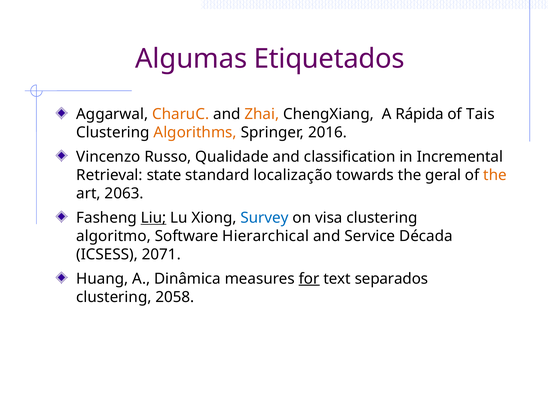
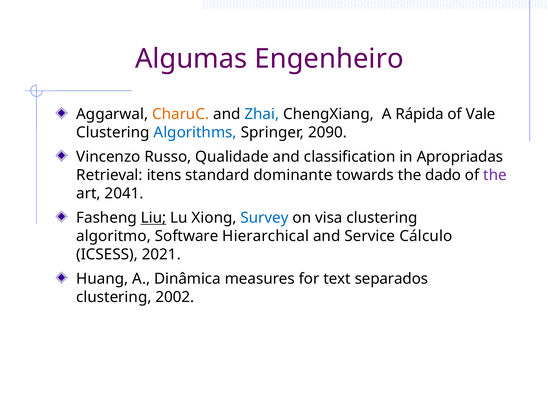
Etiquetados: Etiquetados -> Engenheiro
Zhai colour: orange -> blue
Tais: Tais -> Vale
Algorithms colour: orange -> blue
2016: 2016 -> 2090
Incremental: Incremental -> Apropriadas
state: state -> itens
localização: localização -> dominante
geral: geral -> dado
the at (495, 175) colour: orange -> purple
2063: 2063 -> 2041
Década: Década -> Cálculo
2071: 2071 -> 2021
for underline: present -> none
2058: 2058 -> 2002
